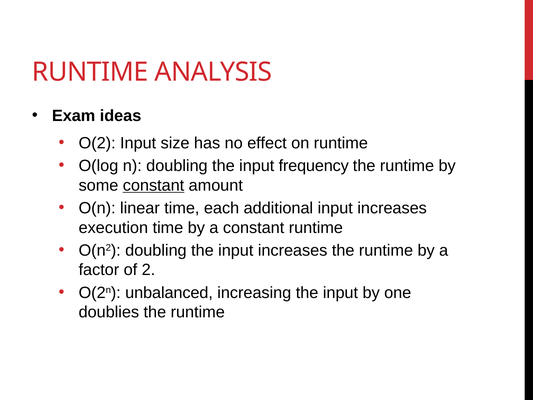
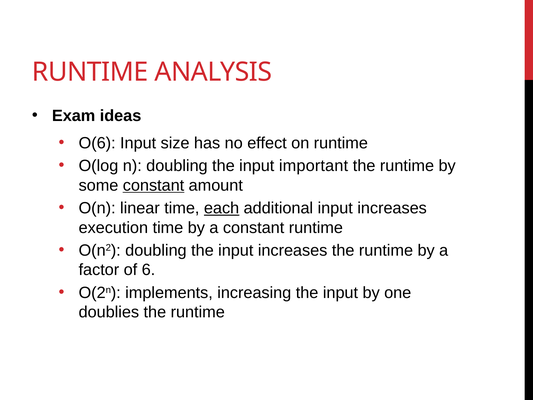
O(2: O(2 -> O(6
frequency: frequency -> important
each underline: none -> present
2: 2 -> 6
unbalanced: unbalanced -> implements
